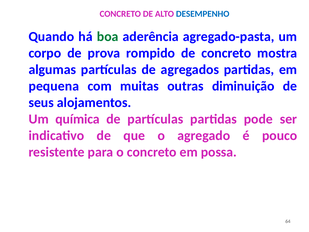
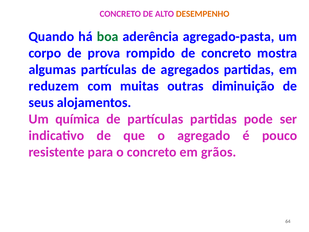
DESEMPENHO colour: blue -> orange
pequena: pequena -> reduzem
possa: possa -> grãos
